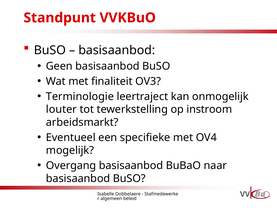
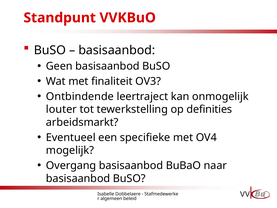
Terminologie: Terminologie -> Ontbindende
instroom: instroom -> definities
